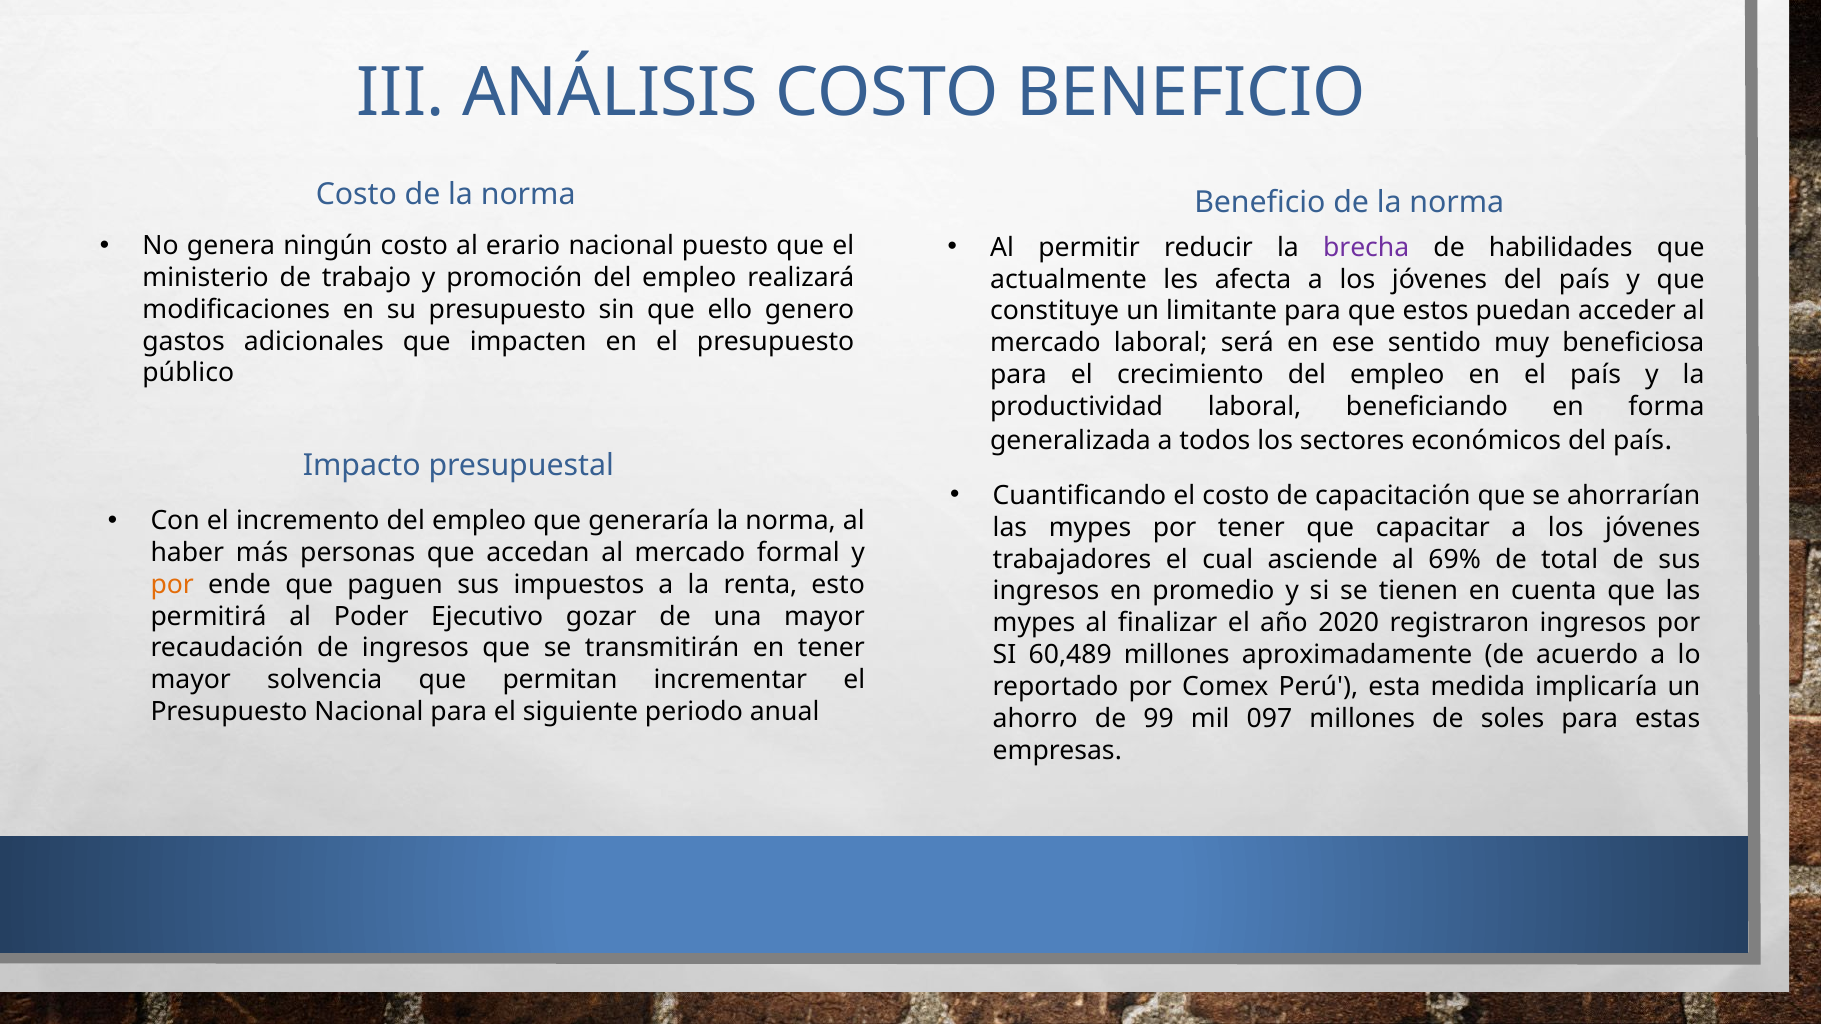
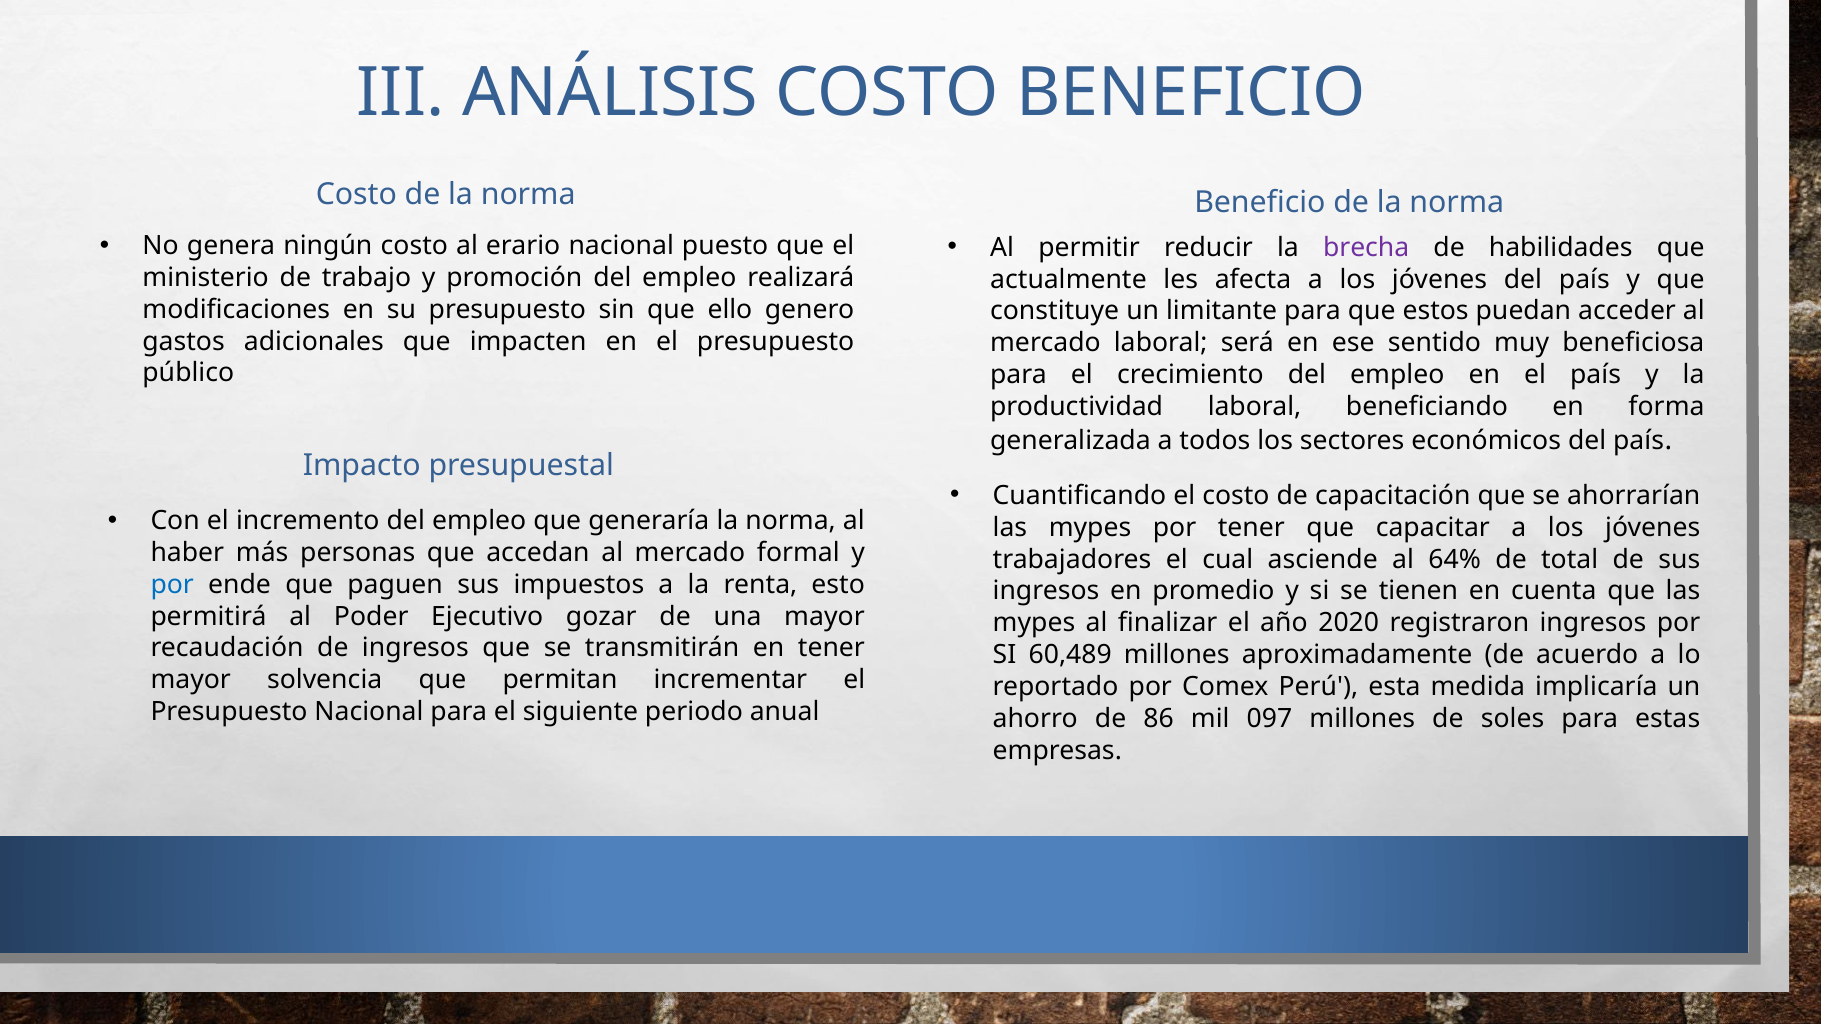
69%: 69% -> 64%
por at (172, 585) colour: orange -> blue
99: 99 -> 86
